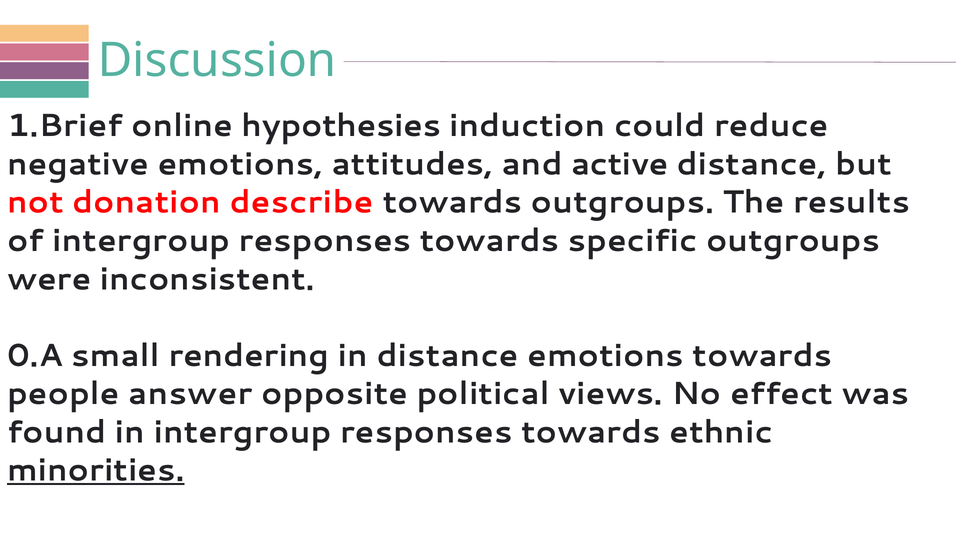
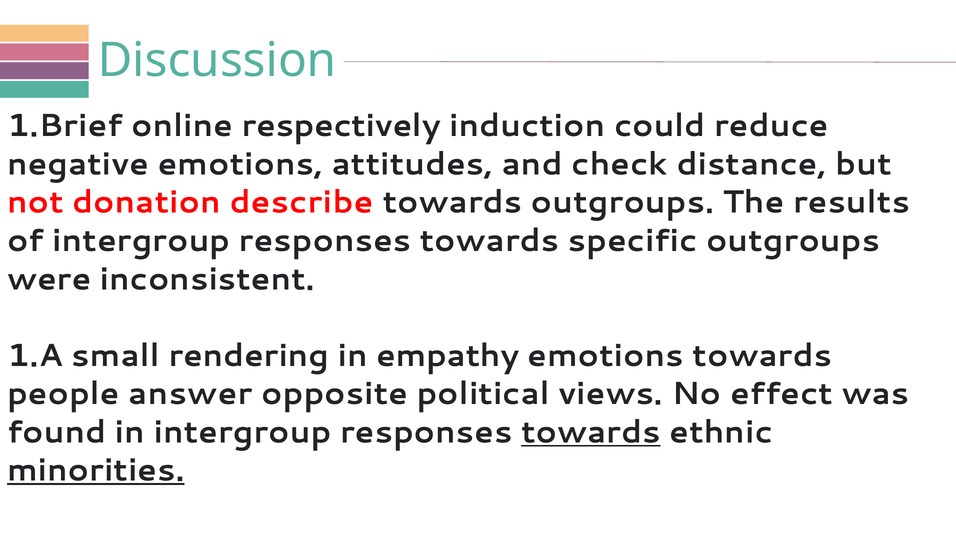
hypothesies: hypothesies -> respectively
active: active -> check
0.A: 0.A -> 1.A
in distance: distance -> empathy
towards at (591, 432) underline: none -> present
